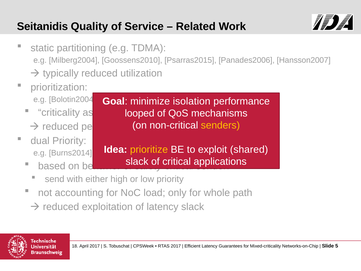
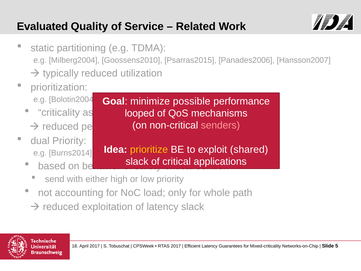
Seitanidis: Seitanidis -> Evaluated
isolation: isolation -> possible
senders colour: yellow -> pink
